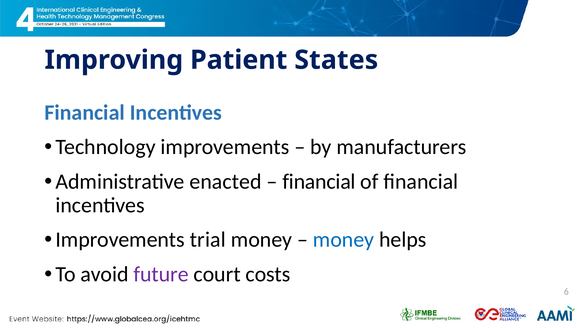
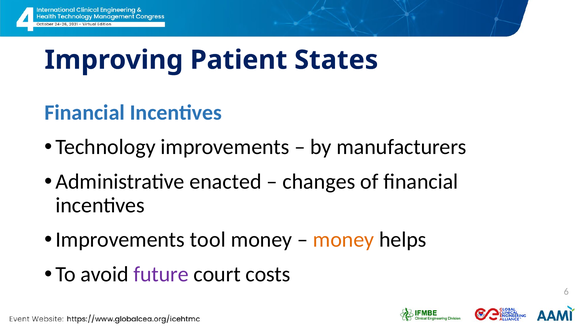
financial at (319, 182): financial -> changes
trial: trial -> tool
money at (344, 240) colour: blue -> orange
